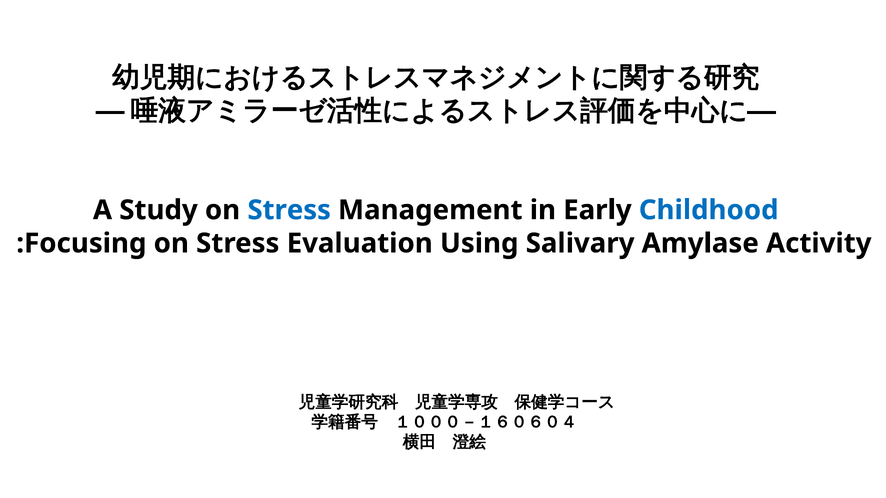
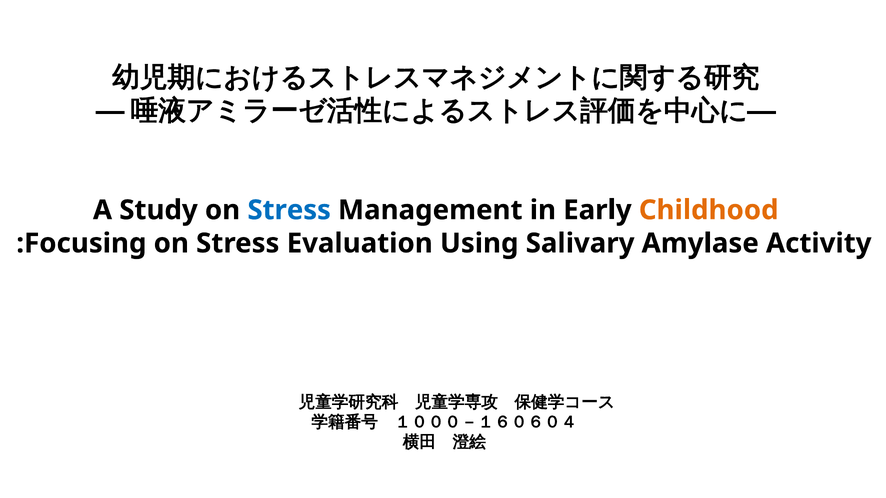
Childhood colour: blue -> orange
